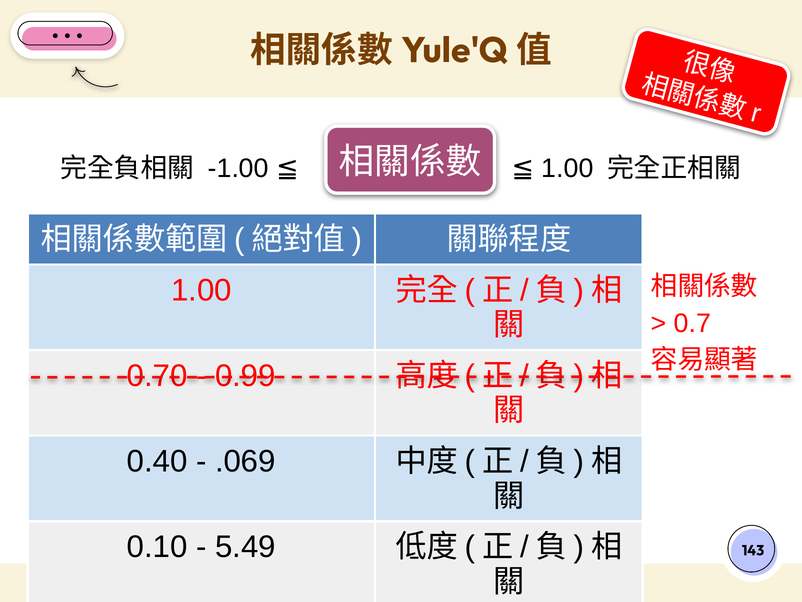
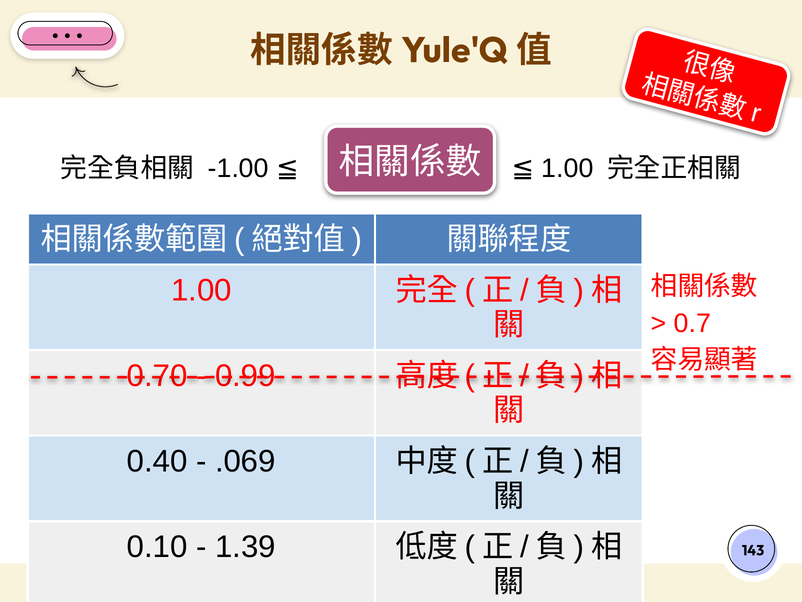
5.49: 5.49 -> 1.39
